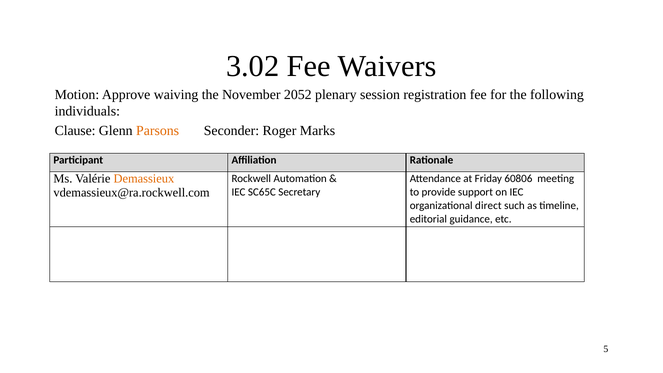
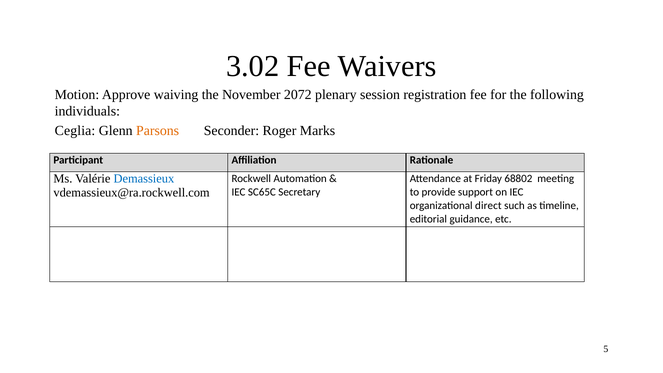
2052: 2052 -> 2072
Clause: Clause -> Ceglia
Demassieux colour: orange -> blue
60806: 60806 -> 68802
